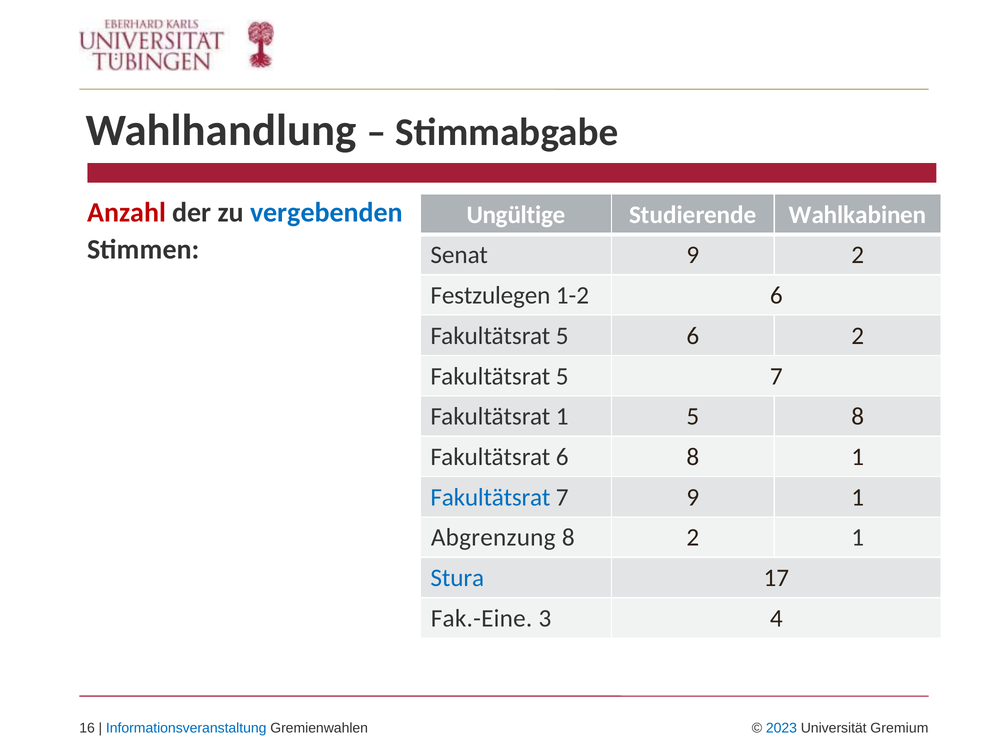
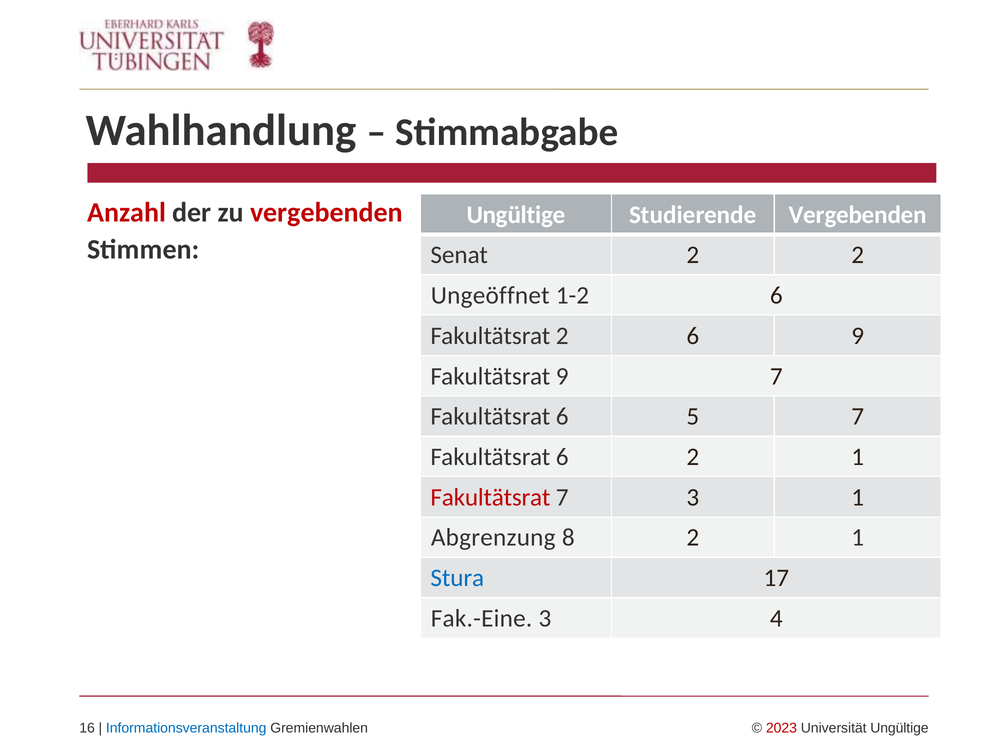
vergebenden at (326, 212) colour: blue -> red
Studierende Wahlkabinen: Wahlkabinen -> Vergebenden
Senat 9: 9 -> 2
Festzulegen: Festzulegen -> Ungeöffnet
5 at (562, 336): 5 -> 2
6 2: 2 -> 9
5 at (562, 376): 5 -> 9
1 at (562, 417): 1 -> 6
5 8: 8 -> 7
6 8: 8 -> 2
Fakultätsrat at (490, 497) colour: blue -> red
7 9: 9 -> 3
2023 colour: blue -> red
Universität Gremium: Gremium -> Ungültige
